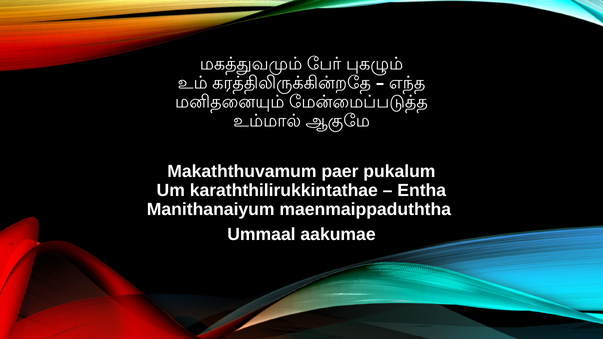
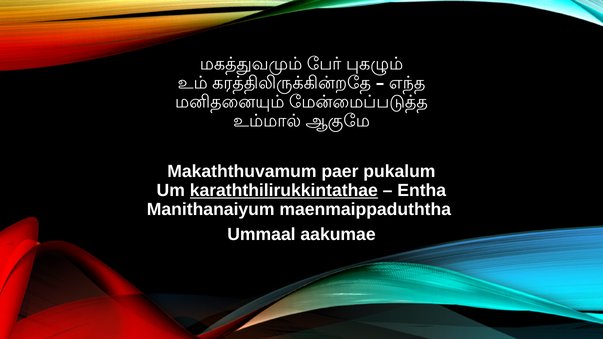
karaththilirukkintathae underline: none -> present
